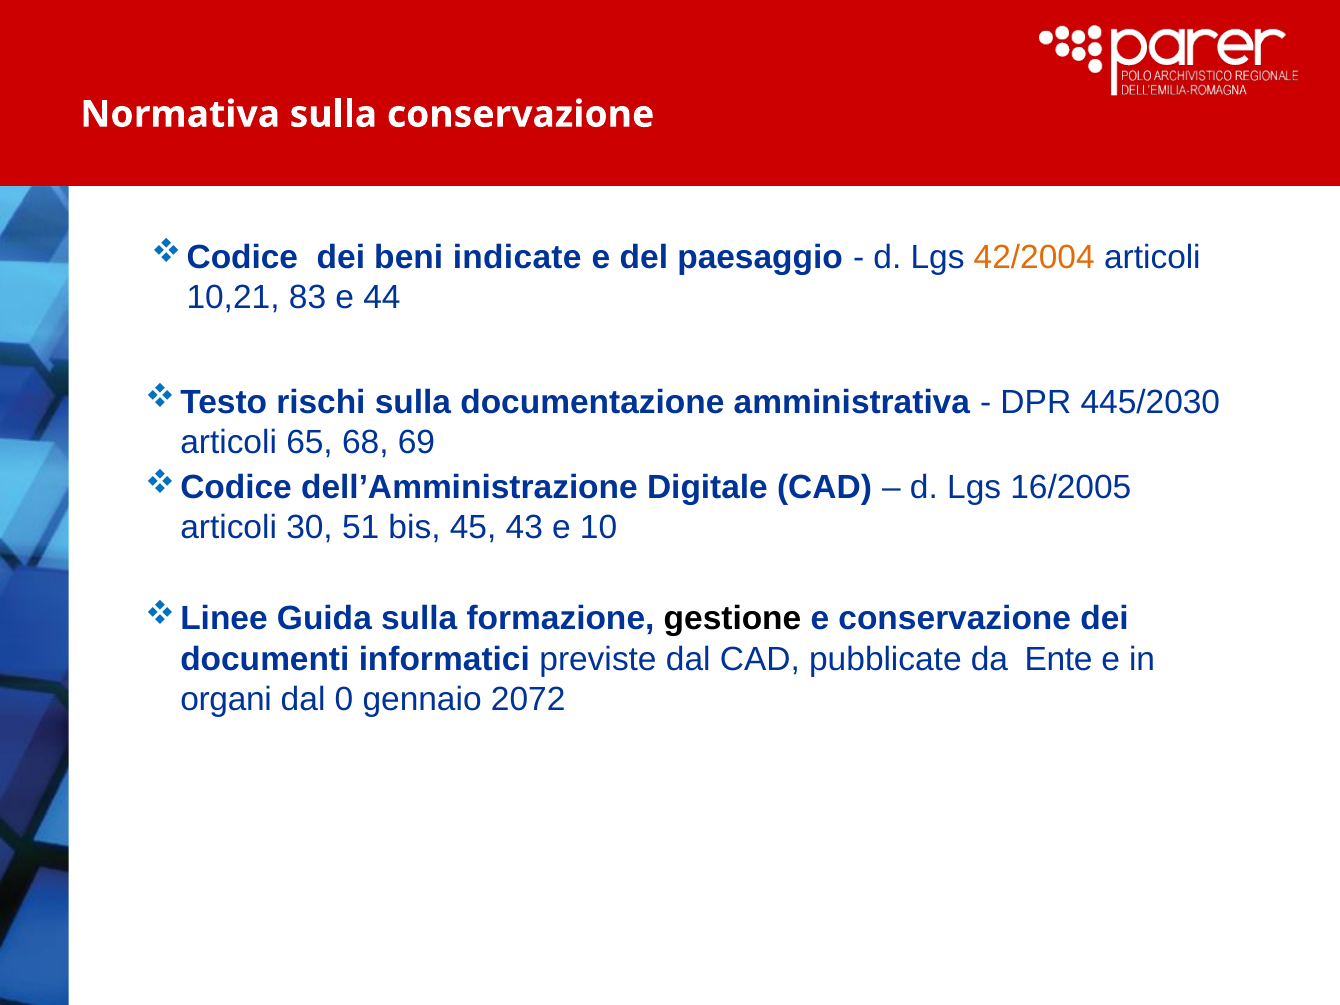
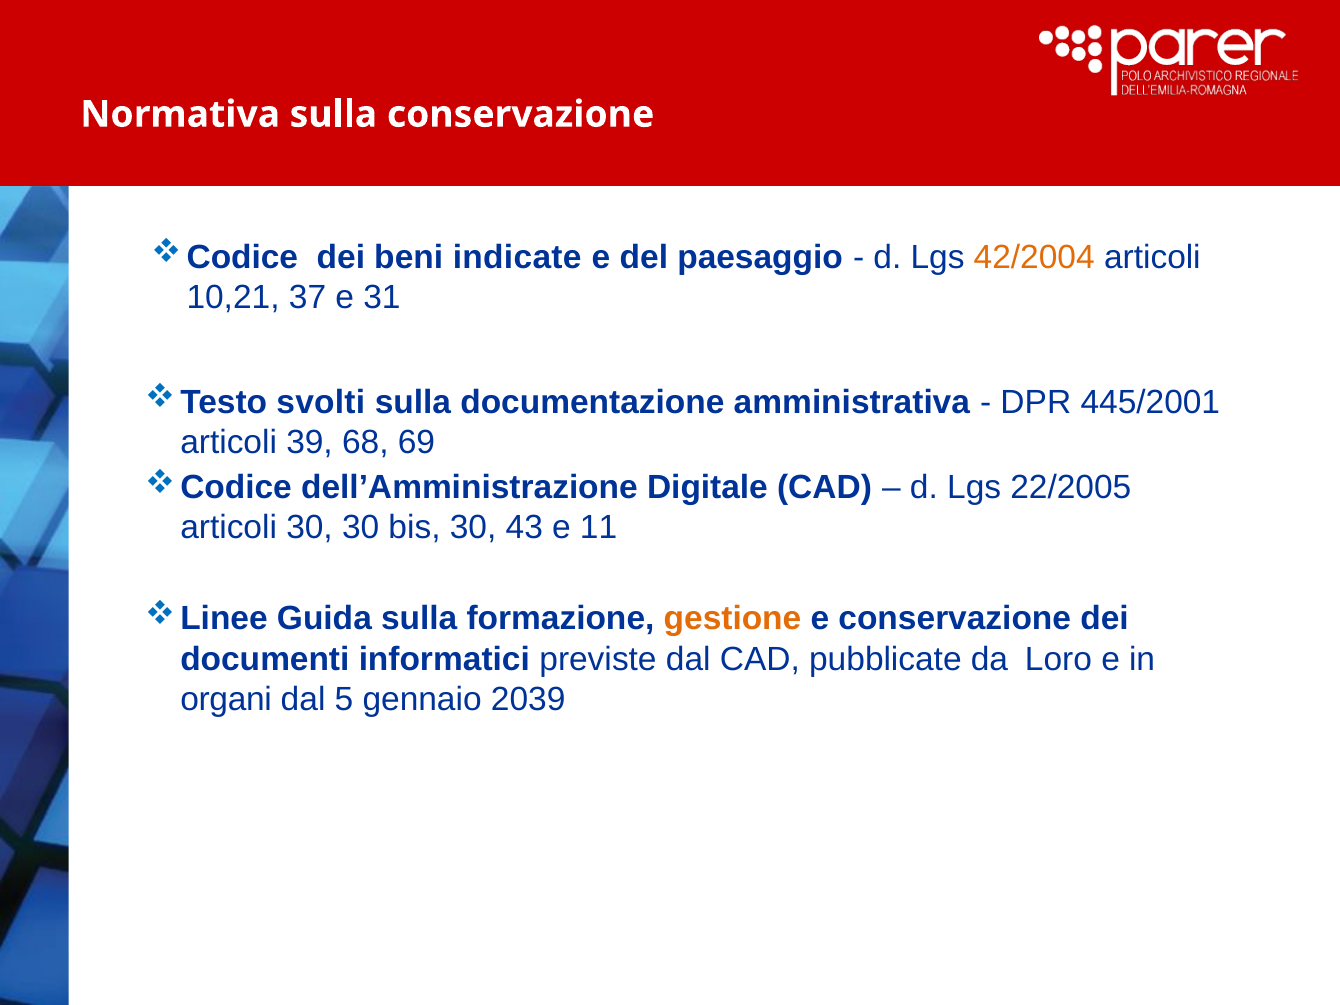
83: 83 -> 37
44: 44 -> 31
rischi: rischi -> svolti
445/2030: 445/2030 -> 445/2001
65: 65 -> 39
16/2005: 16/2005 -> 22/2005
30 51: 51 -> 30
bis 45: 45 -> 30
10: 10 -> 11
gestione colour: black -> orange
Ente: Ente -> Loro
0: 0 -> 5
2072: 2072 -> 2039
